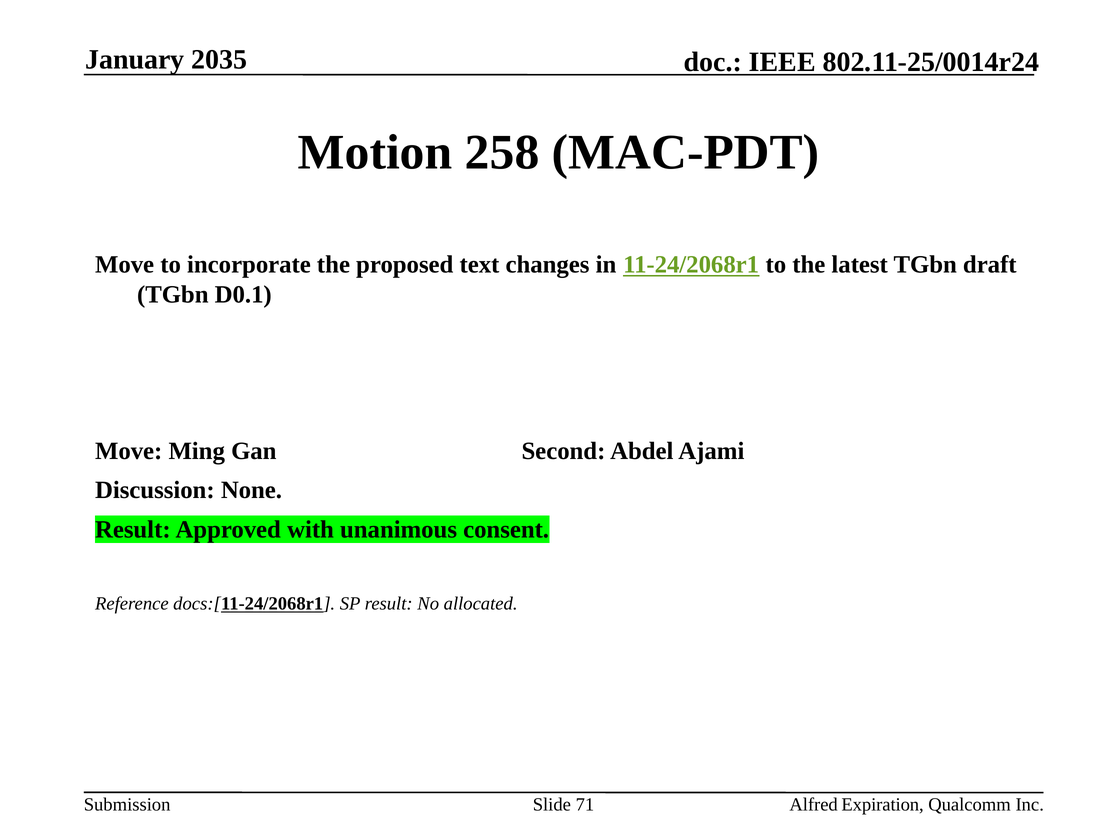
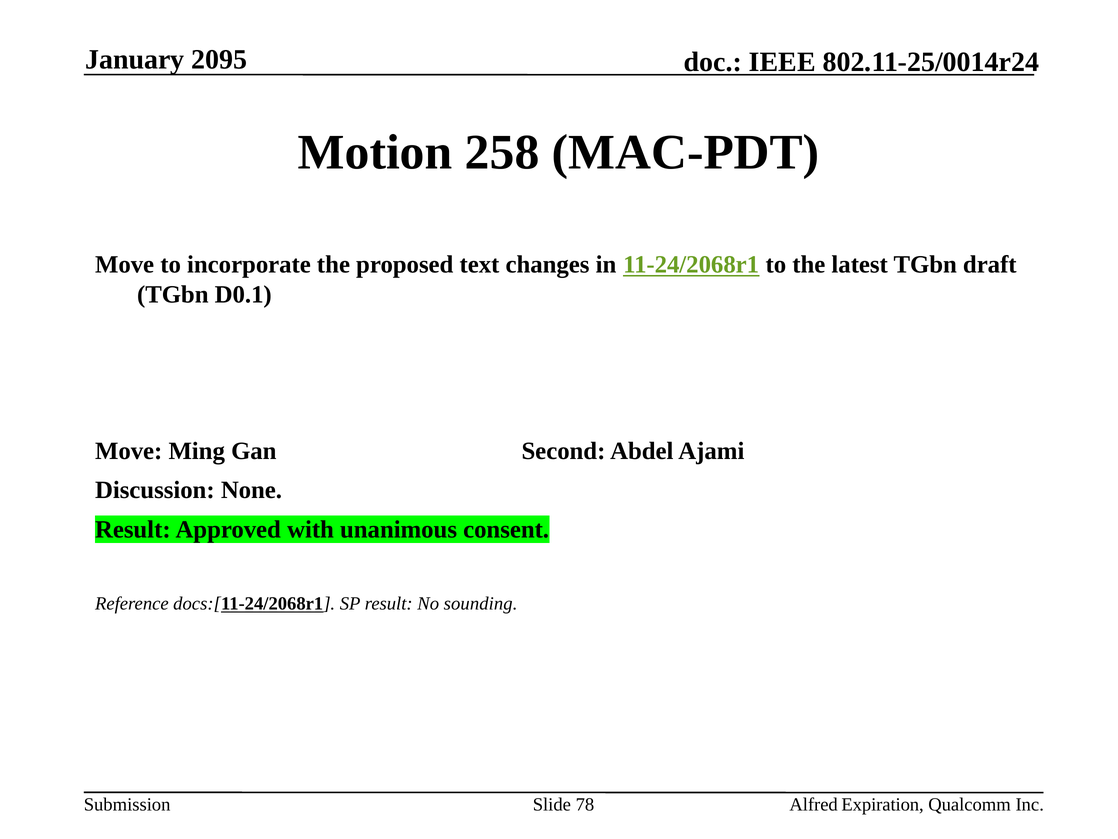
2035: 2035 -> 2095
allocated: allocated -> sounding
71: 71 -> 78
